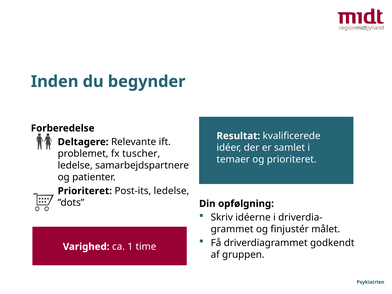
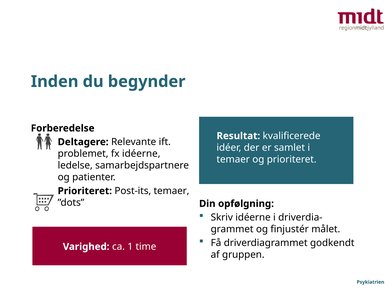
fx tuscher: tuscher -> idéerne
Post-its ledelse: ledelse -> temaer
